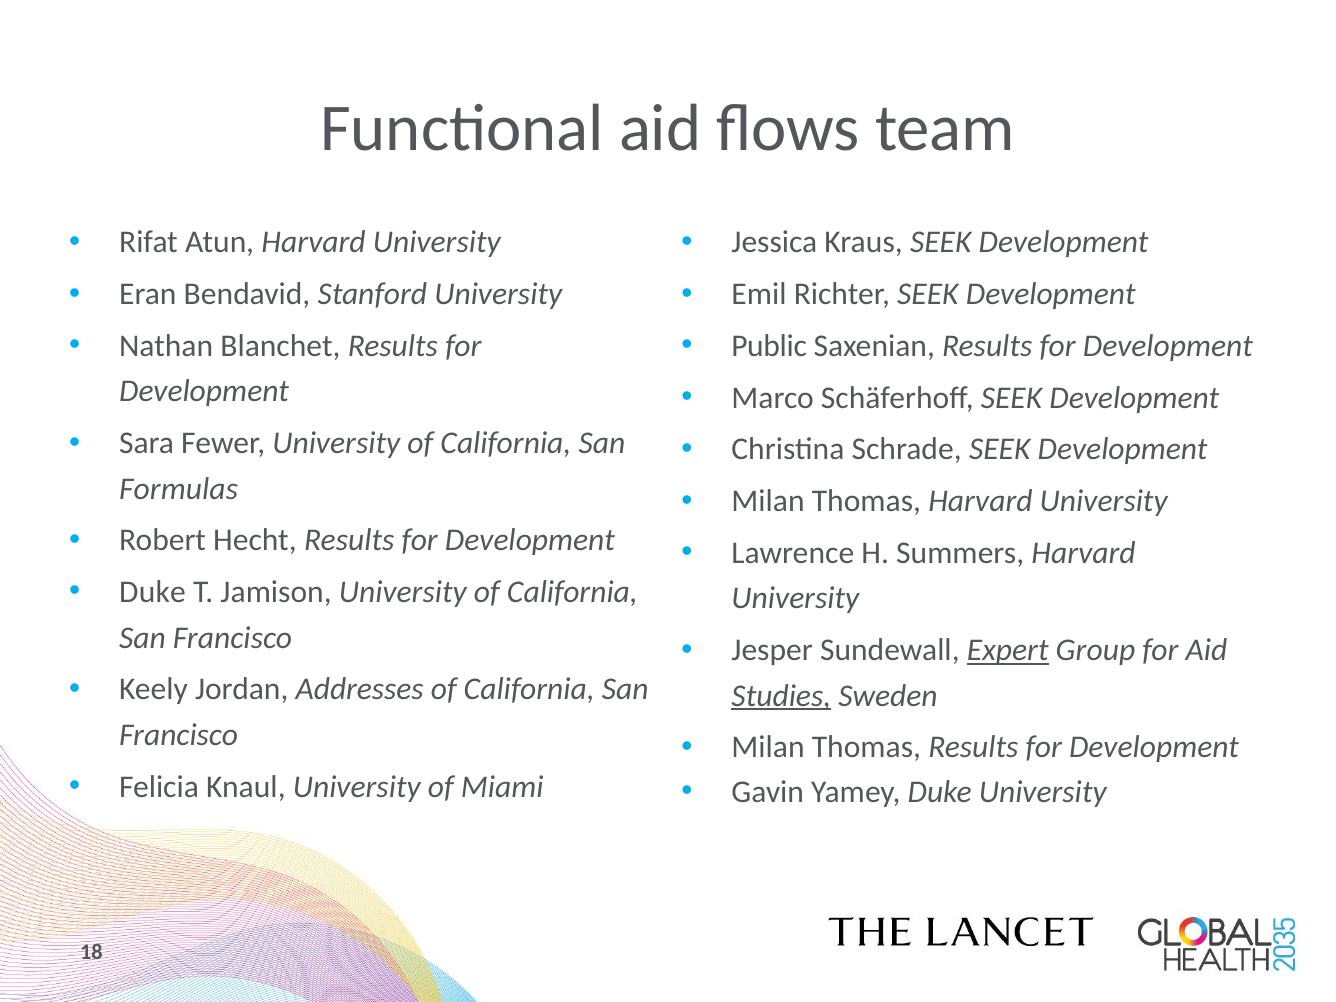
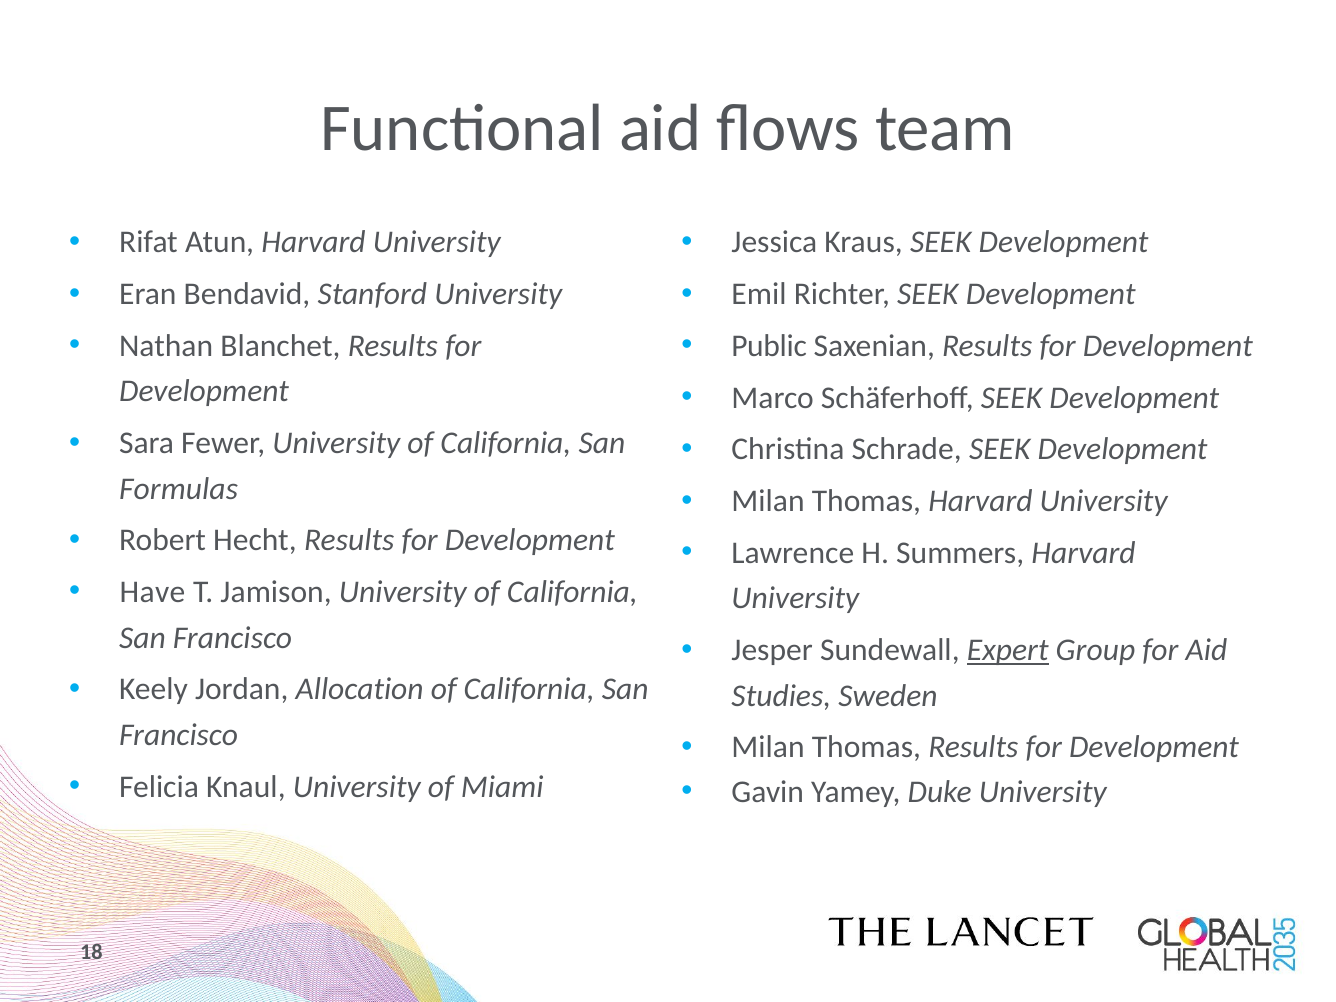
Duke at (152, 592): Duke -> Have
Addresses: Addresses -> Allocation
Studies underline: present -> none
